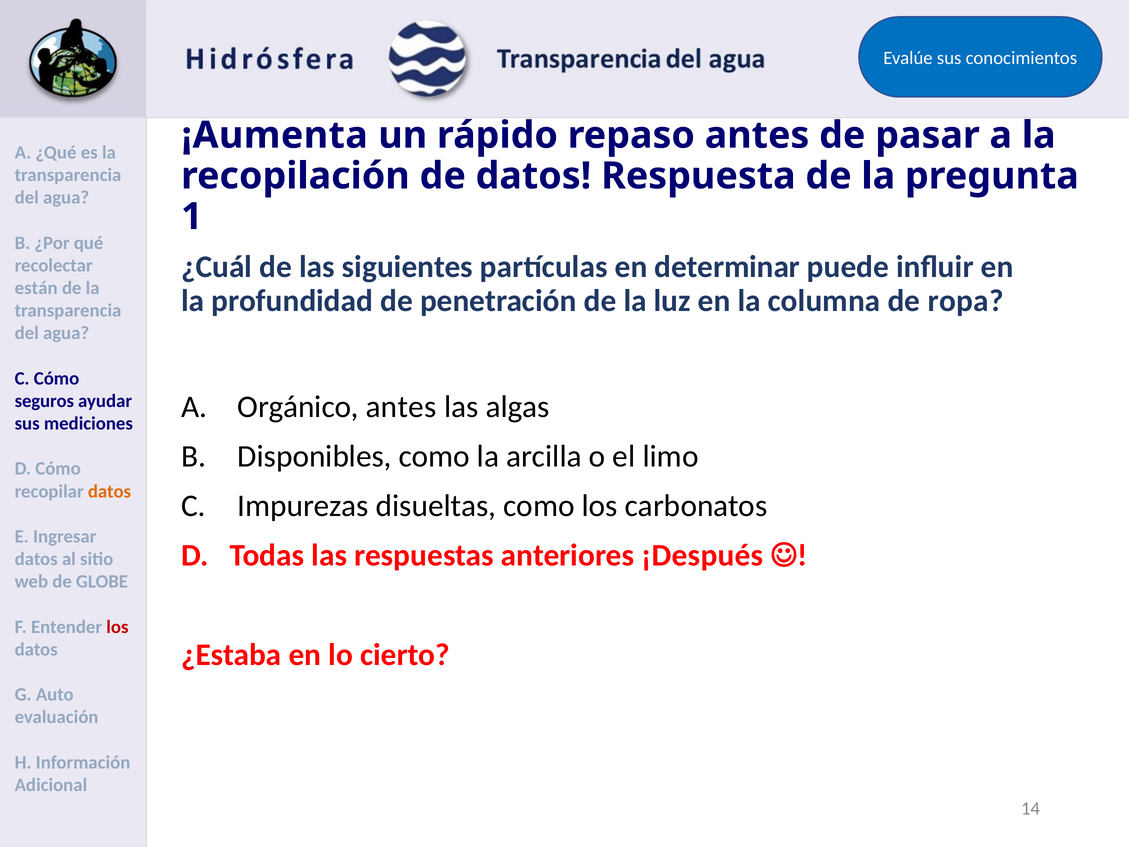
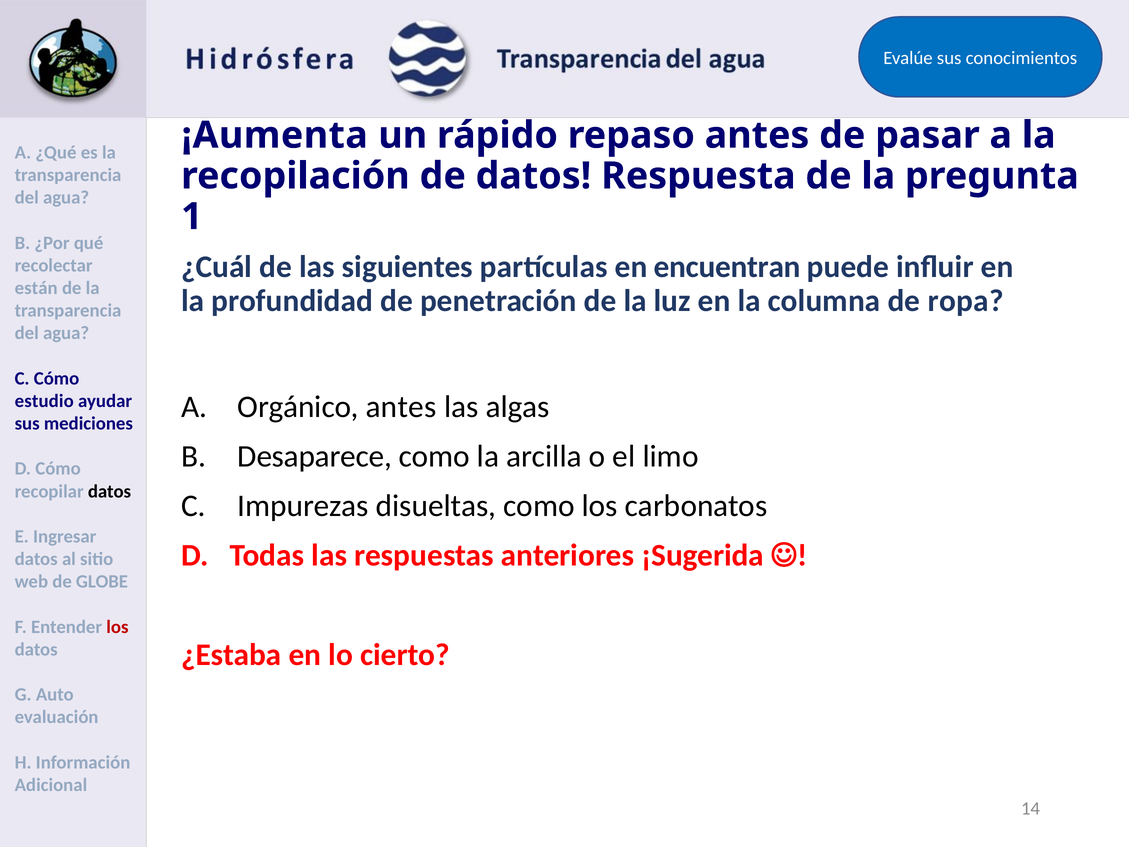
determinar: determinar -> encuentran
seguros: seguros -> estudio
Disponibles: Disponibles -> Desaparece
datos at (109, 491) colour: orange -> black
¡Después: ¡Después -> ¡Sugerida
